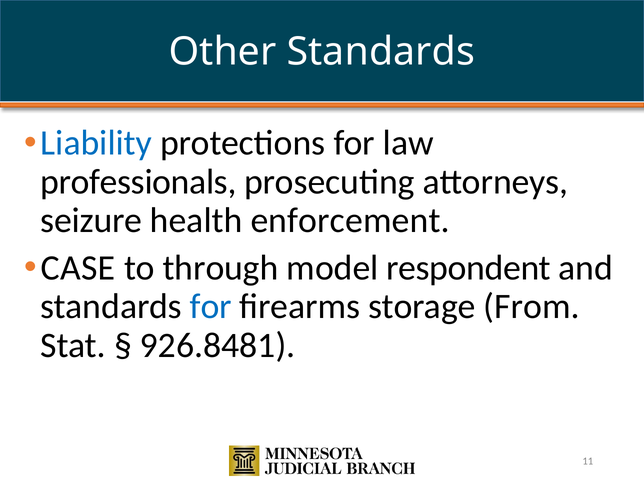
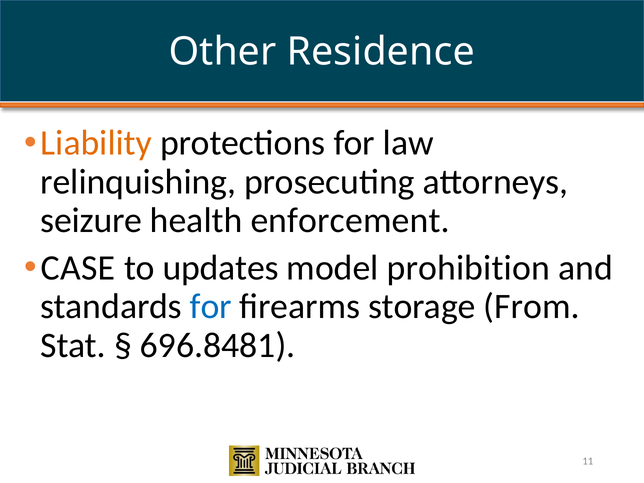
Other Standards: Standards -> Residence
Liability colour: blue -> orange
professionals: professionals -> relinquishing
through: through -> updates
respondent: respondent -> prohibition
926.8481: 926.8481 -> 696.8481
